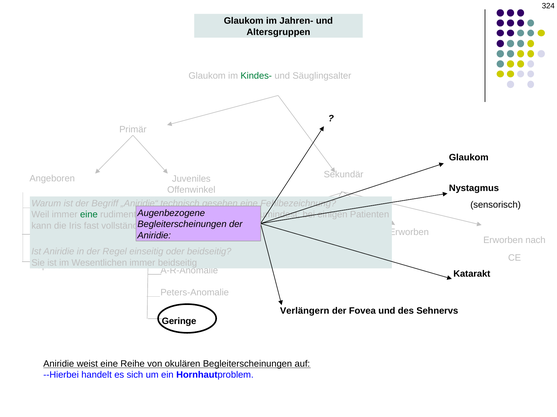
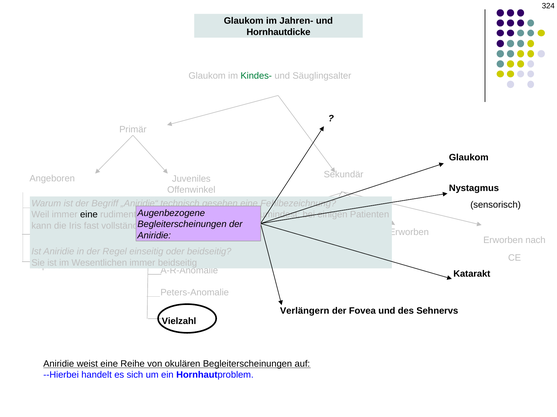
Altersgruppen: Altersgruppen -> Hornhautdicke
eine at (89, 215) colour: green -> black
Geringe: Geringe -> Vielzahl
